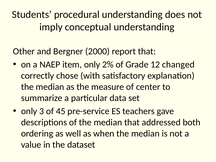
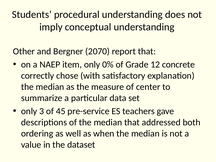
2000: 2000 -> 2070
2%: 2% -> 0%
changed: changed -> concrete
